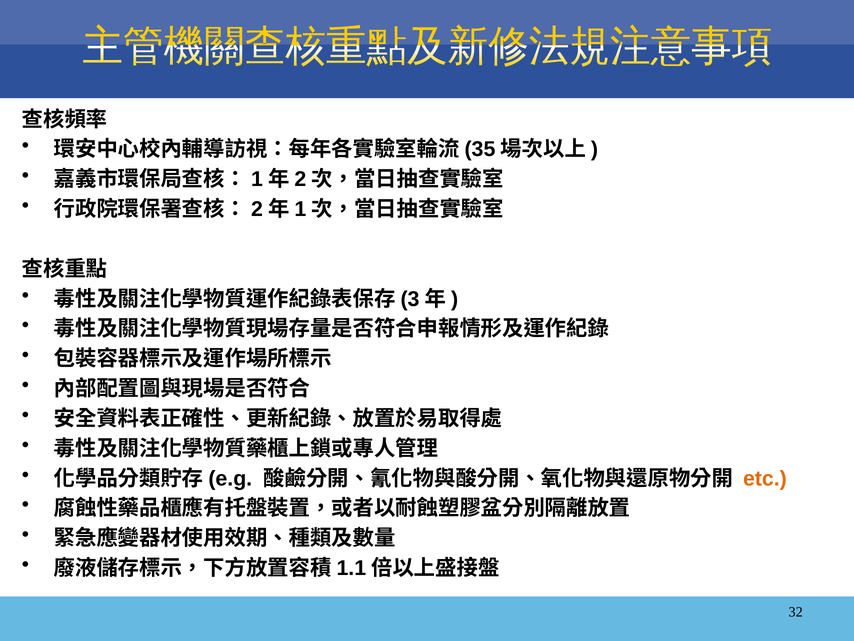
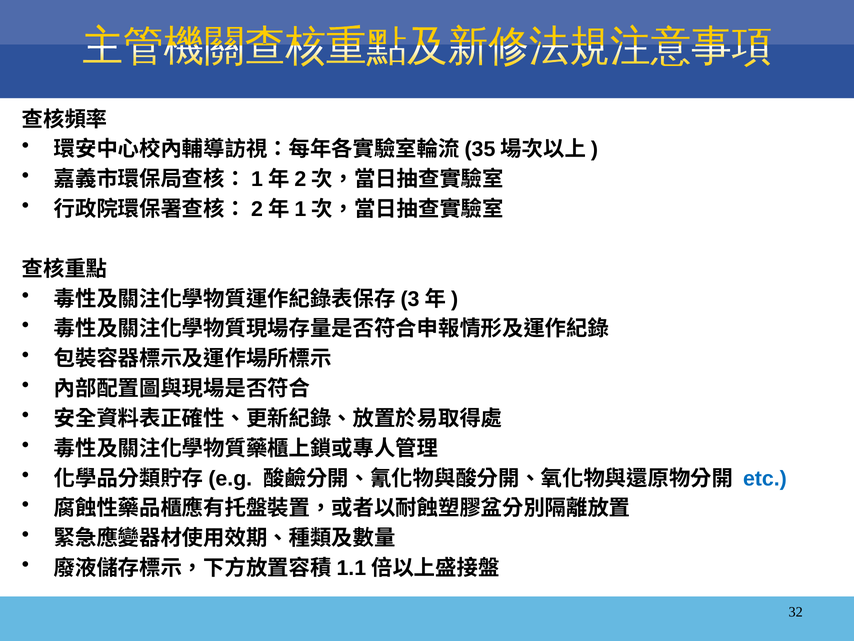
etc colour: orange -> blue
